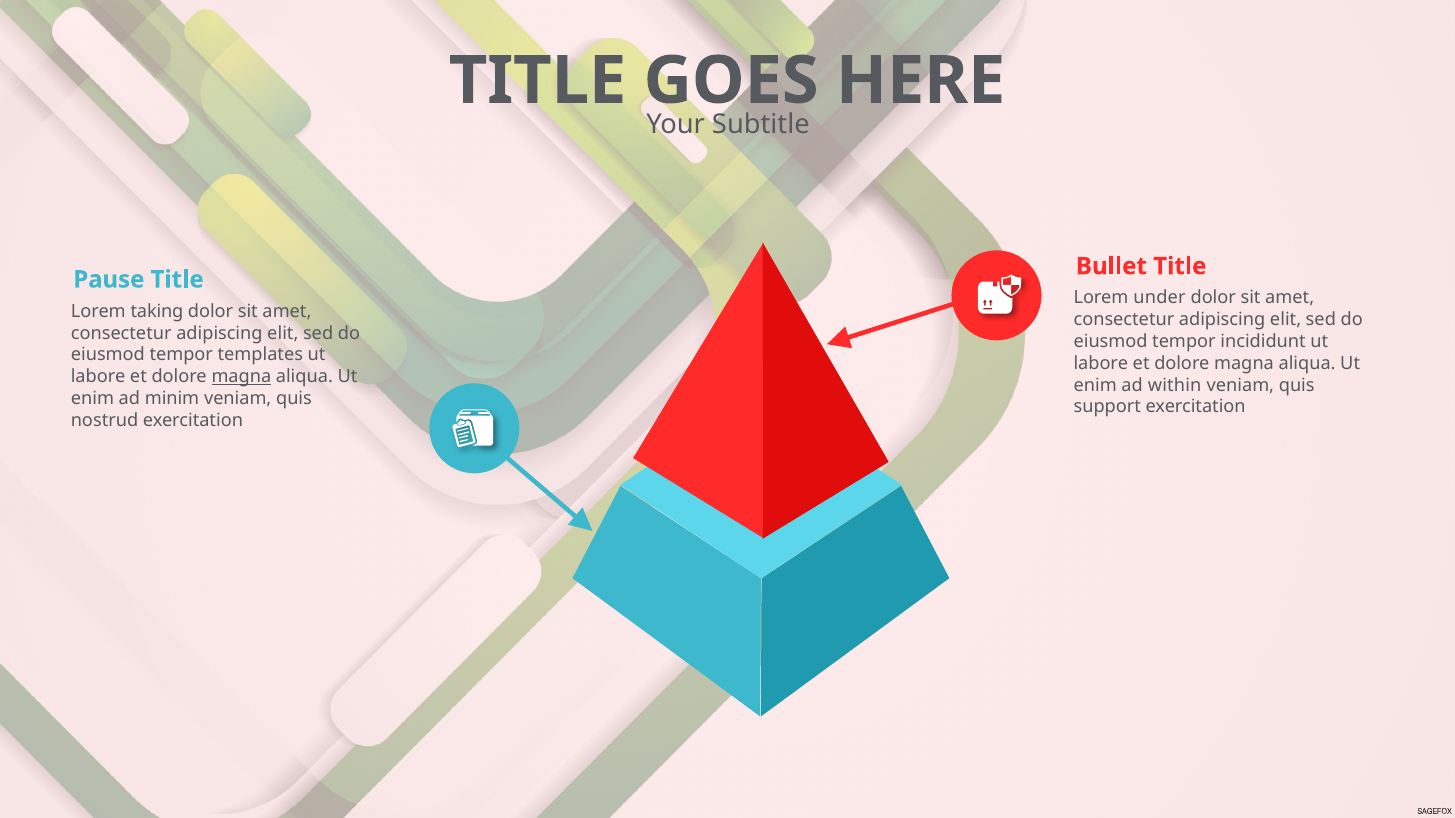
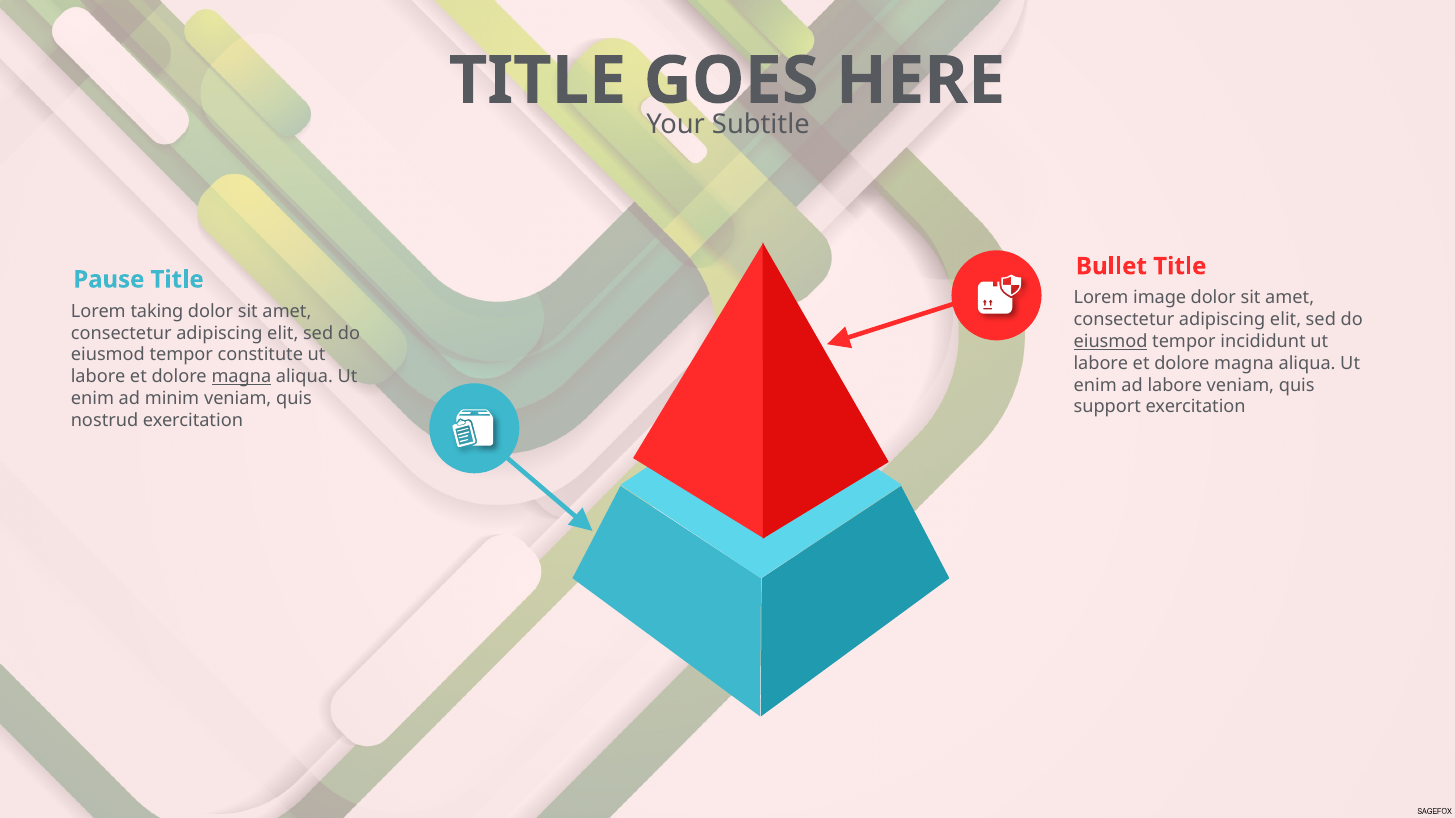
under: under -> image
eiusmod at (1111, 342) underline: none -> present
templates: templates -> constitute
ad within: within -> labore
